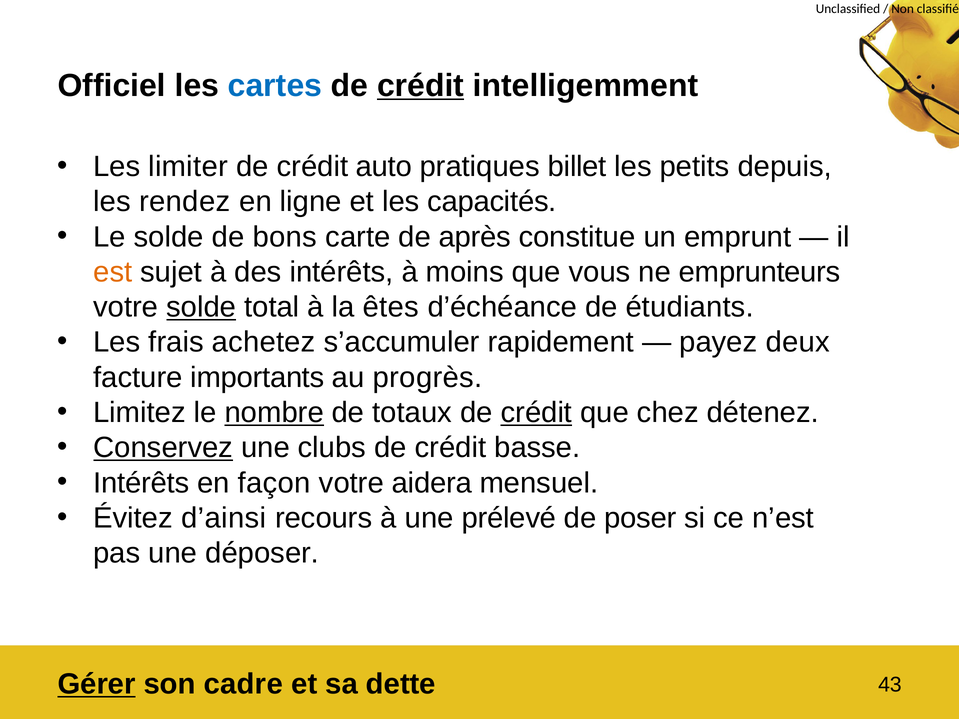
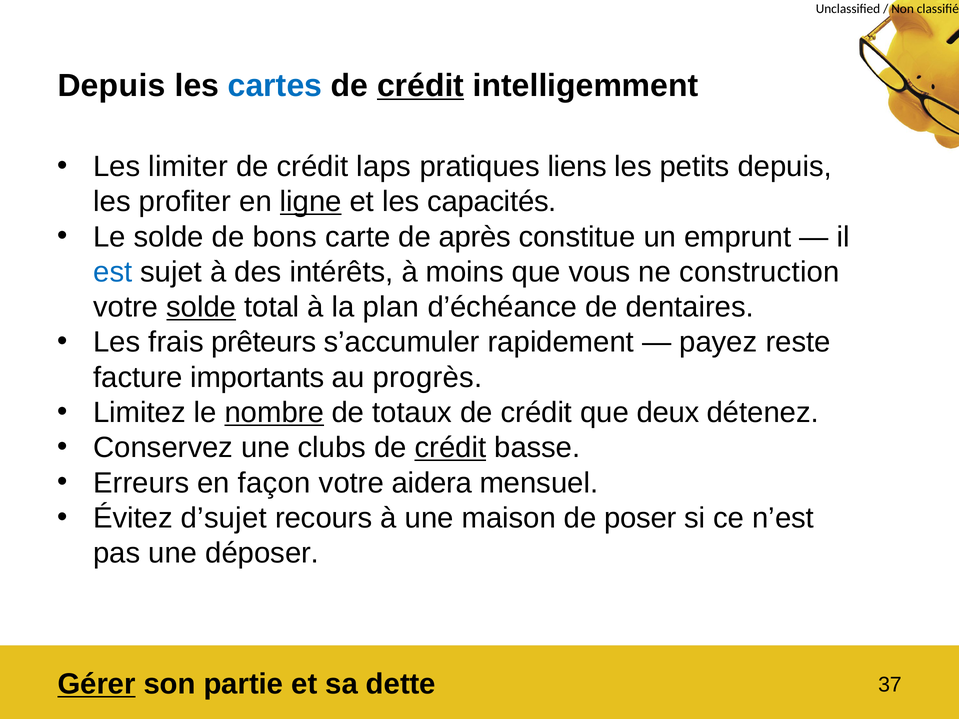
Officiel at (112, 85): Officiel -> Depuis
auto: auto -> laps
billet: billet -> liens
rendez: rendez -> profiter
ligne underline: none -> present
est colour: orange -> blue
emprunteurs: emprunteurs -> construction
êtes: êtes -> plan
étudiants: étudiants -> dentaires
achetez: achetez -> prêteurs
deux: deux -> reste
crédit at (536, 413) underline: present -> none
chez: chez -> deux
Conservez underline: present -> none
crédit at (450, 448) underline: none -> present
Intérêts at (141, 483): Intérêts -> Erreurs
d’ainsi: d’ainsi -> d’sujet
prélevé: prélevé -> maison
cadre: cadre -> partie
43: 43 -> 37
